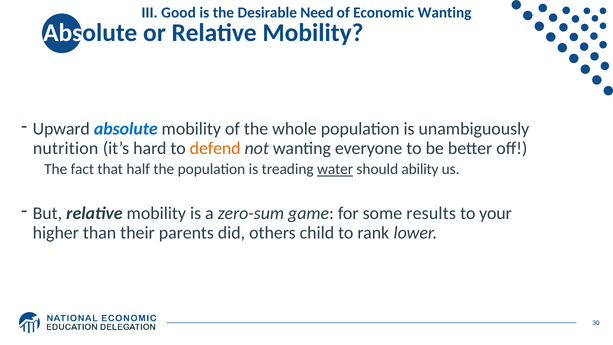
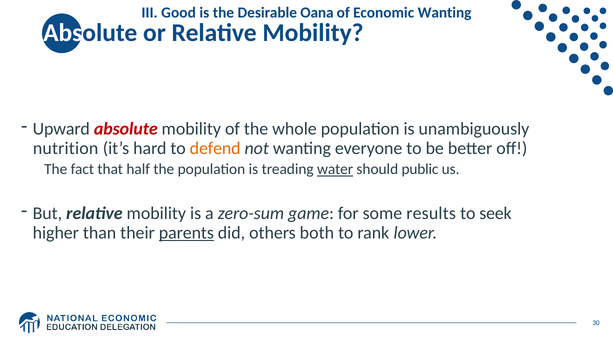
Need: Need -> Oana
absolute at (126, 129) colour: blue -> red
ability: ability -> public
your: your -> seek
parents underline: none -> present
child: child -> both
